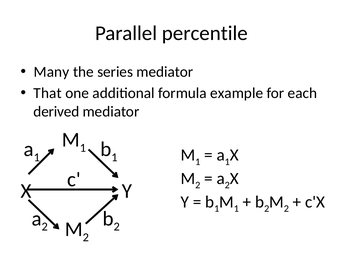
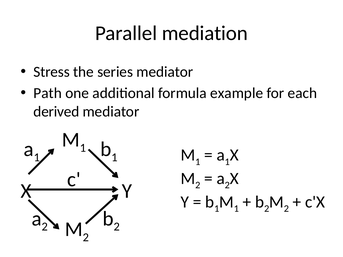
percentile: percentile -> mediation
Many: Many -> Stress
That: That -> Path
